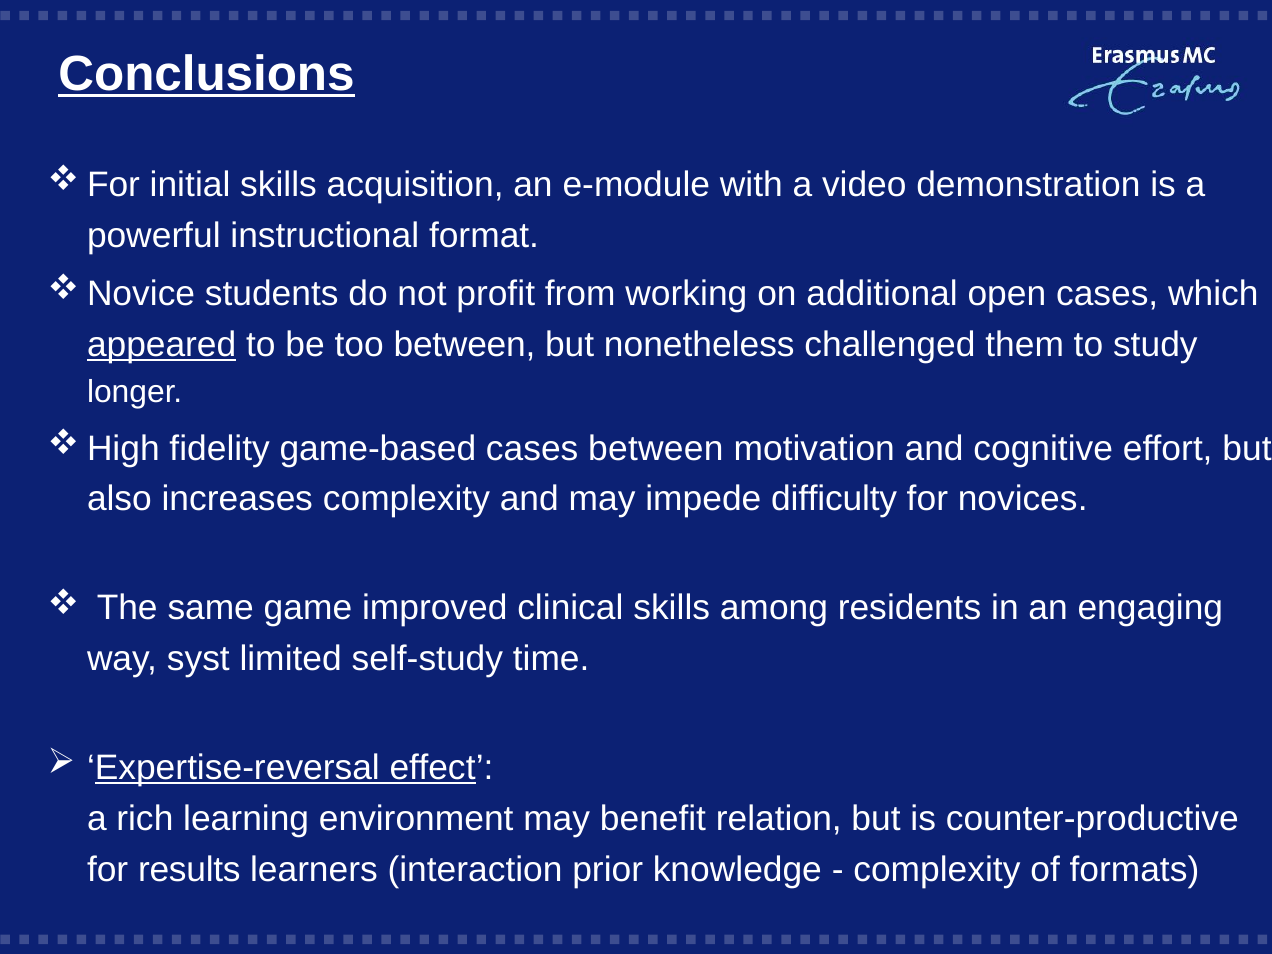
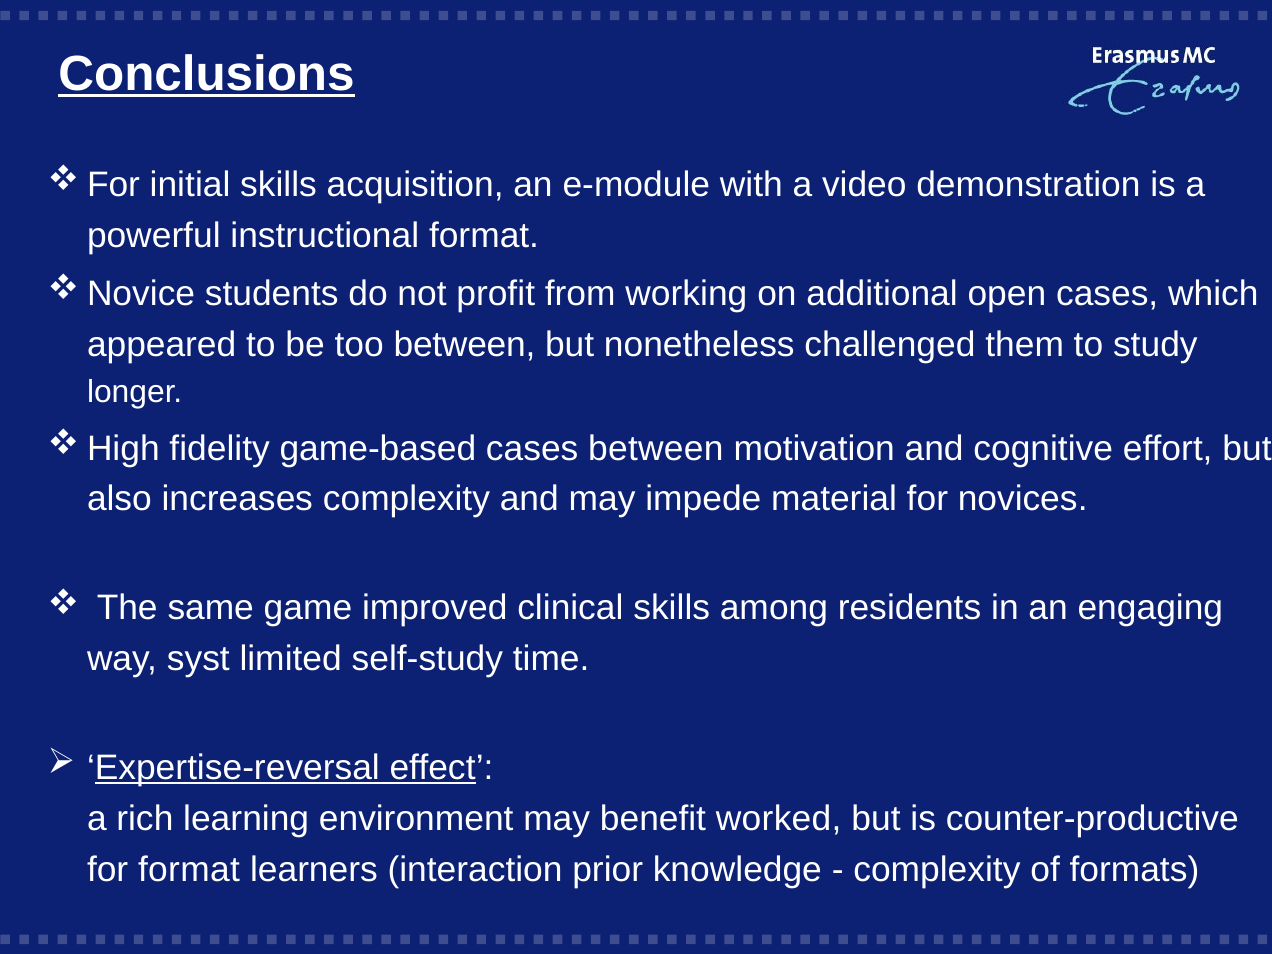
appeared underline: present -> none
difficulty: difficulty -> material
relation: relation -> worked
for results: results -> format
